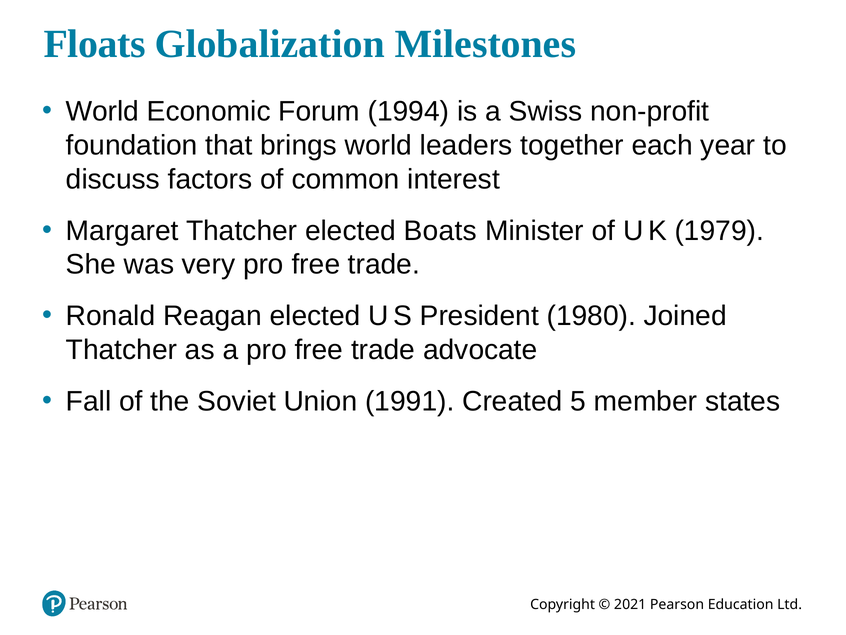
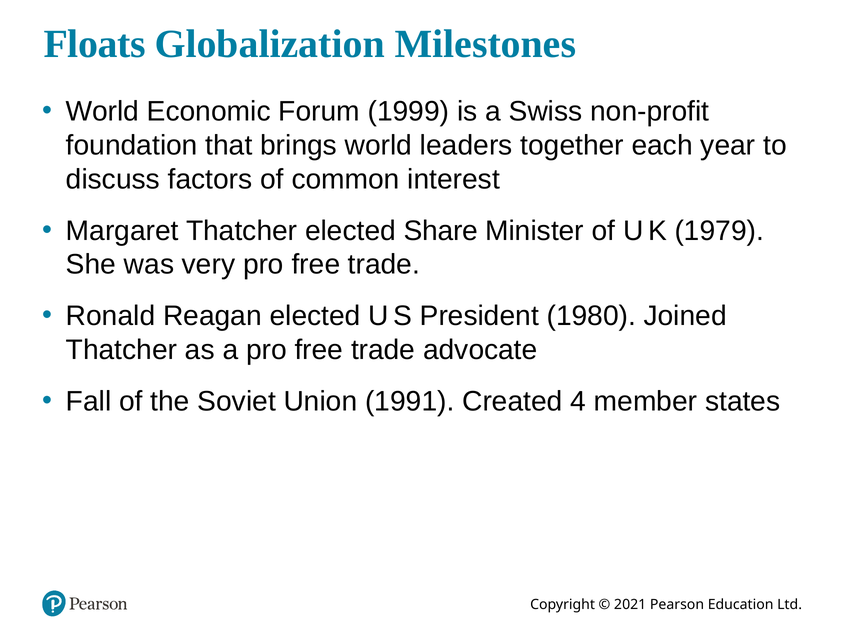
1994: 1994 -> 1999
Boats: Boats -> Share
5: 5 -> 4
